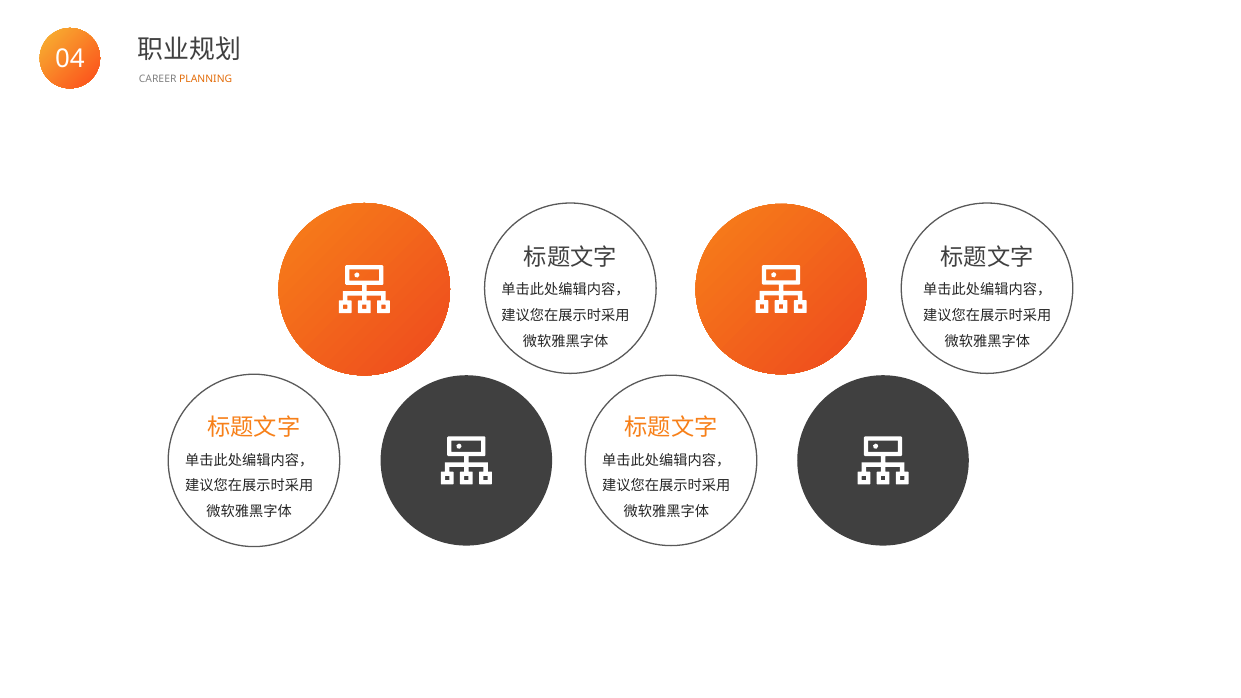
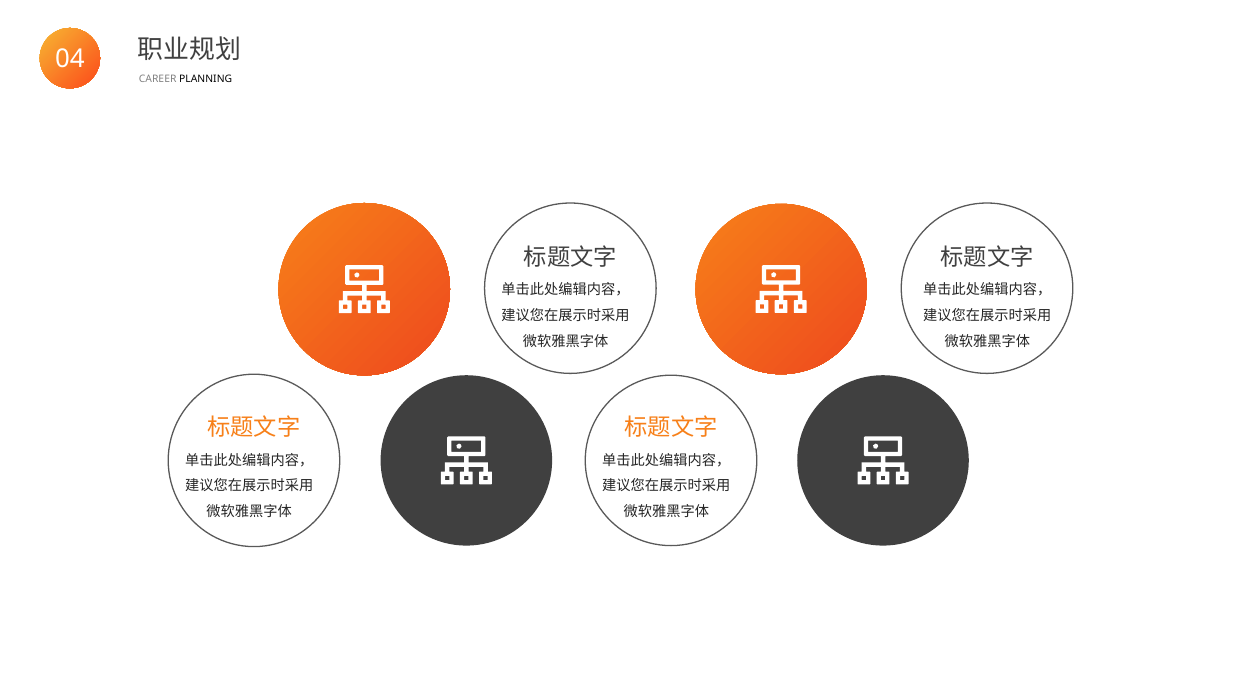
PLANNING colour: orange -> black
